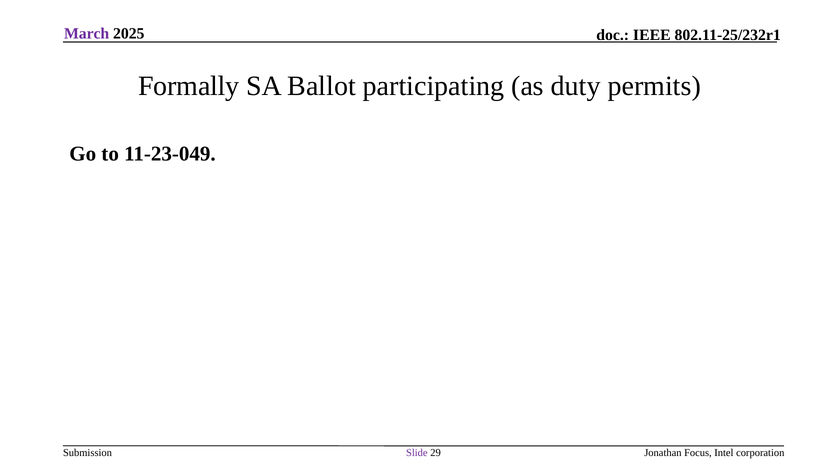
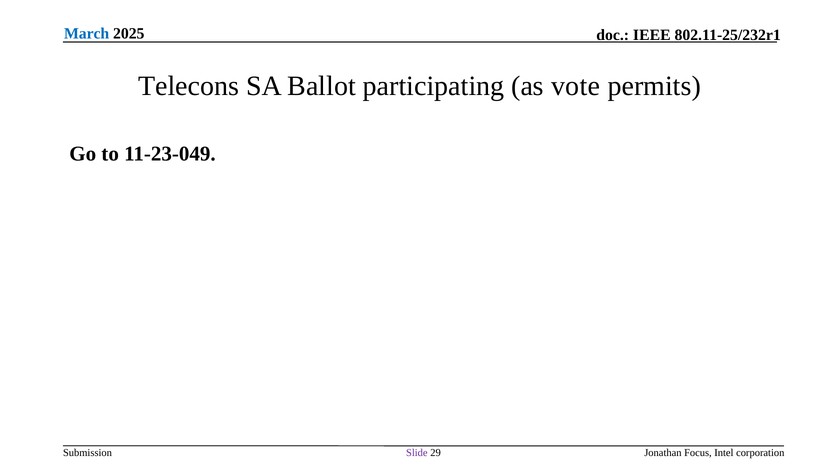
March colour: purple -> blue
Formally: Formally -> Telecons
duty: duty -> vote
